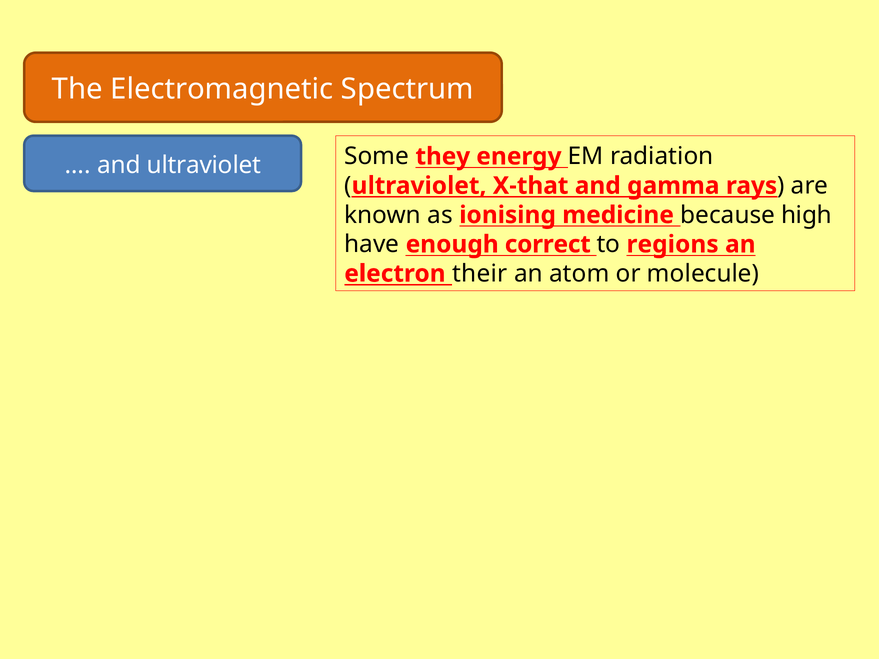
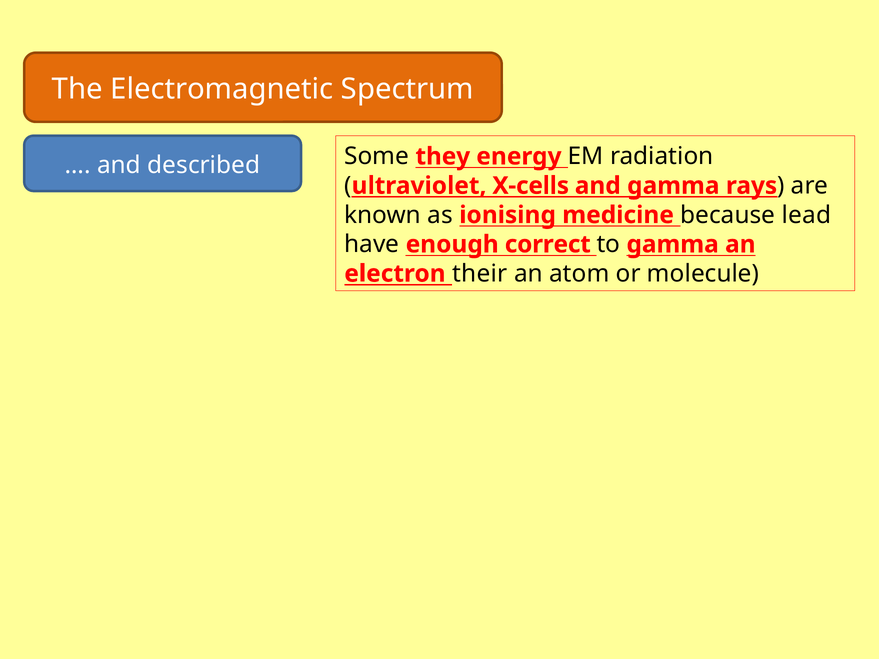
and ultraviolet: ultraviolet -> described
X-that: X-that -> X-cells
high: high -> lead
to regions: regions -> gamma
